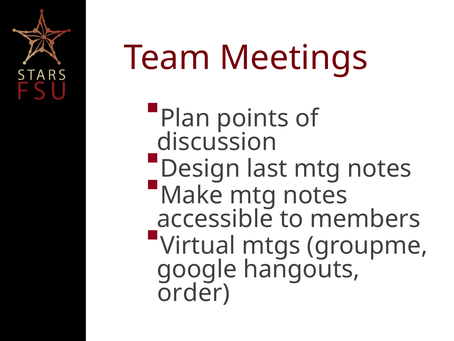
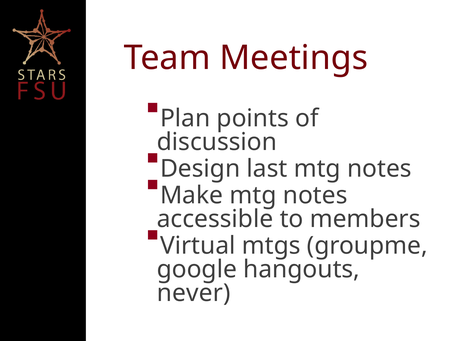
order: order -> never
